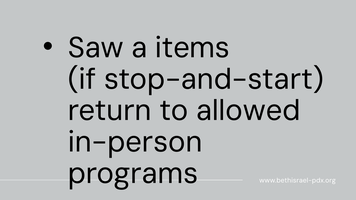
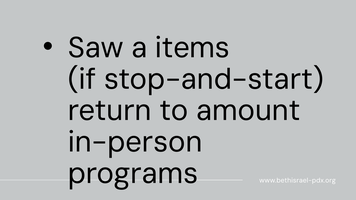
allowed: allowed -> amount
